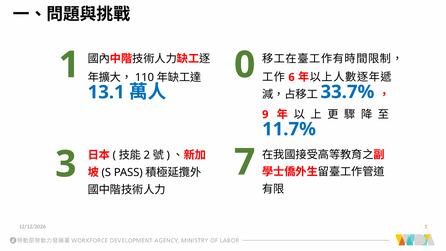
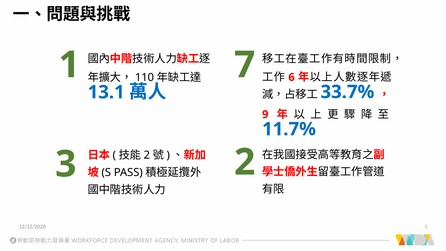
0: 0 -> 7
3 7: 7 -> 2
